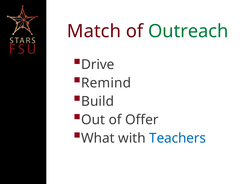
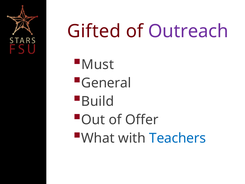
Match: Match -> Gifted
Outreach colour: green -> purple
Drive: Drive -> Must
Remind: Remind -> General
